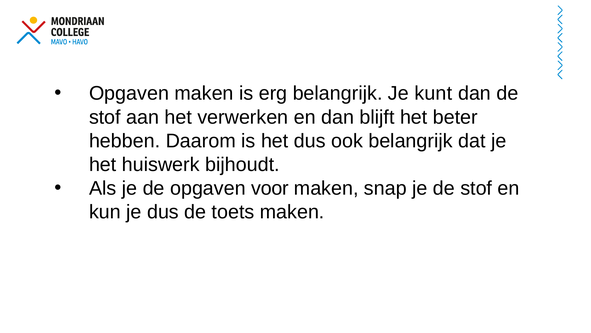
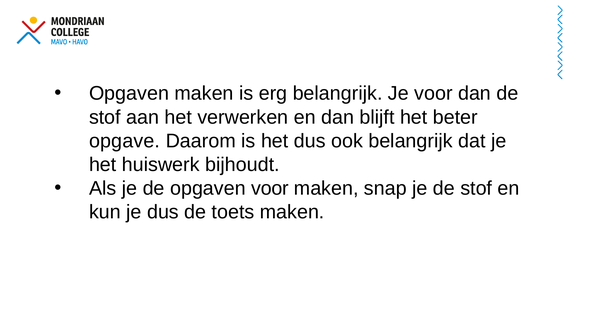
Je kunt: kunt -> voor
hebben: hebben -> opgave
